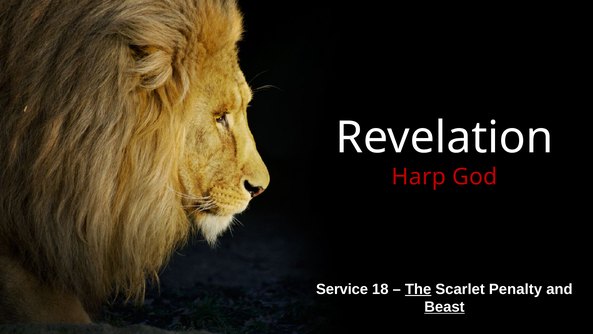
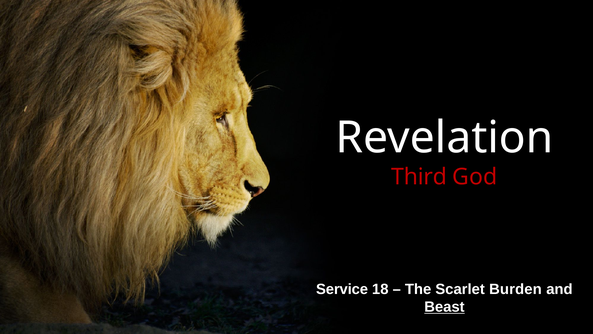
Harp: Harp -> Third
The underline: present -> none
Penalty: Penalty -> Burden
